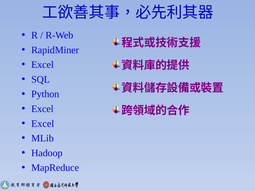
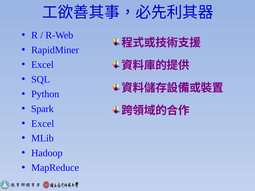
Excel at (42, 109): Excel -> Spark
